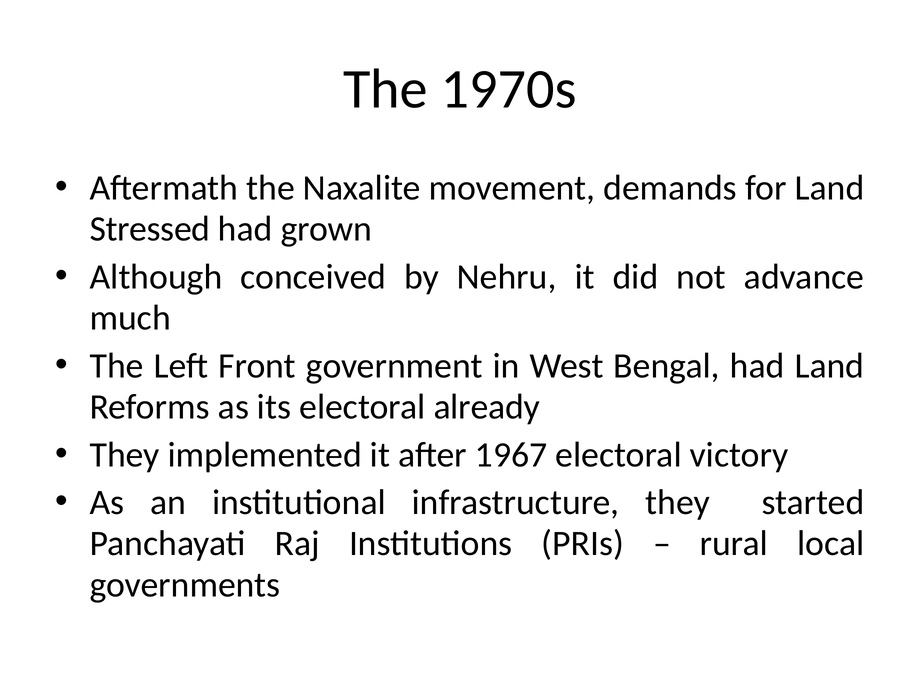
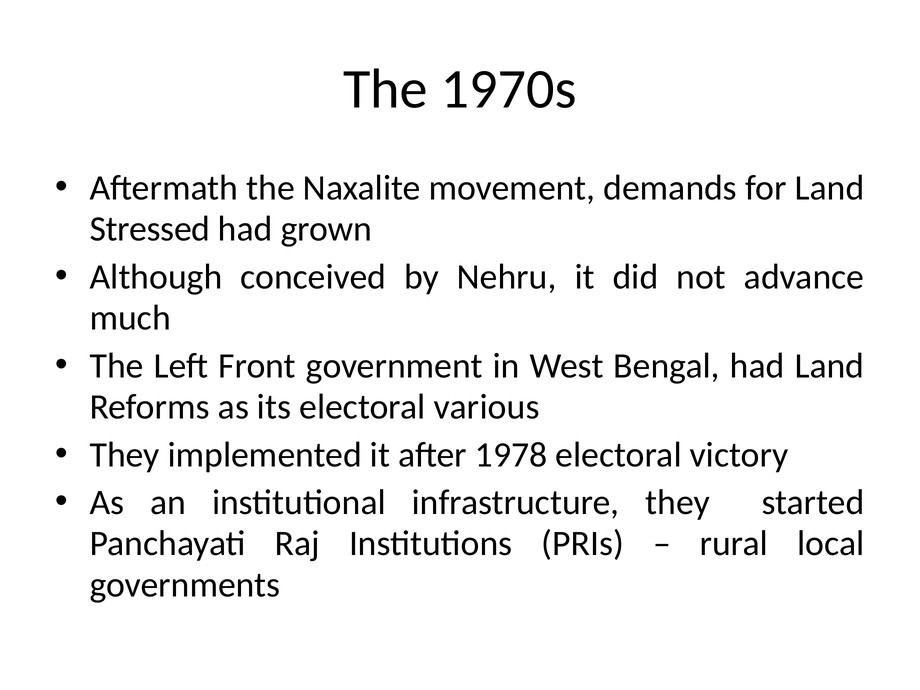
already: already -> various
1967: 1967 -> 1978
